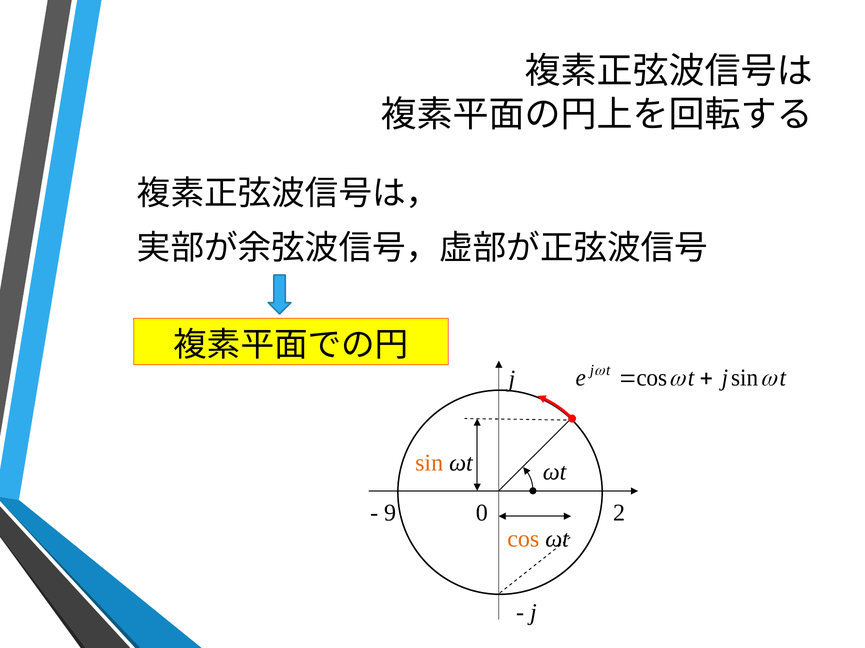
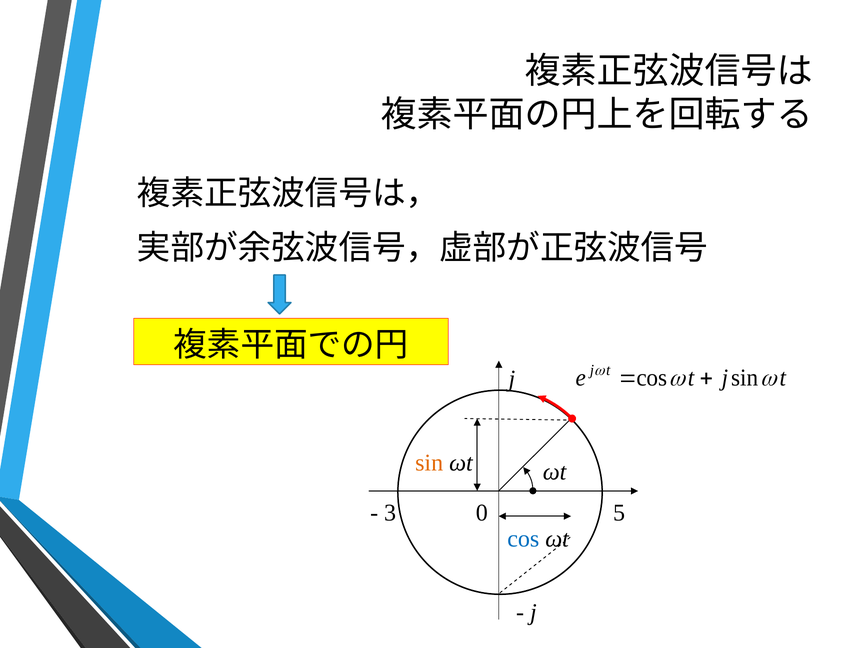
9: 9 -> 3
2: 2 -> 5
cos at (523, 540) colour: orange -> blue
